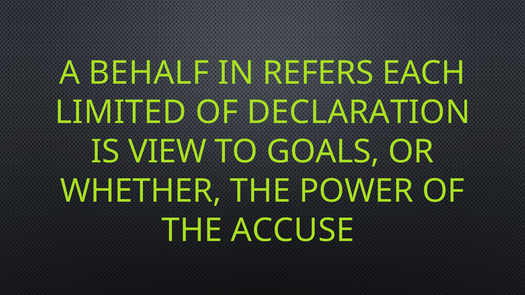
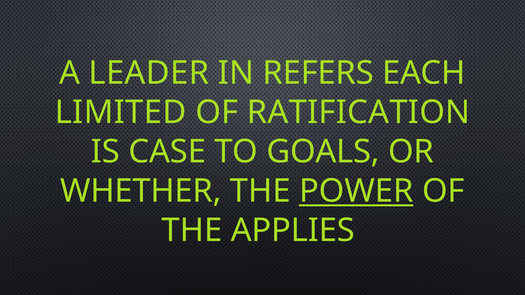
BEHALF: BEHALF -> LEADER
DECLARATION: DECLARATION -> RATIFICATION
VIEW: VIEW -> CASE
POWER underline: none -> present
ACCUSE: ACCUSE -> APPLIES
